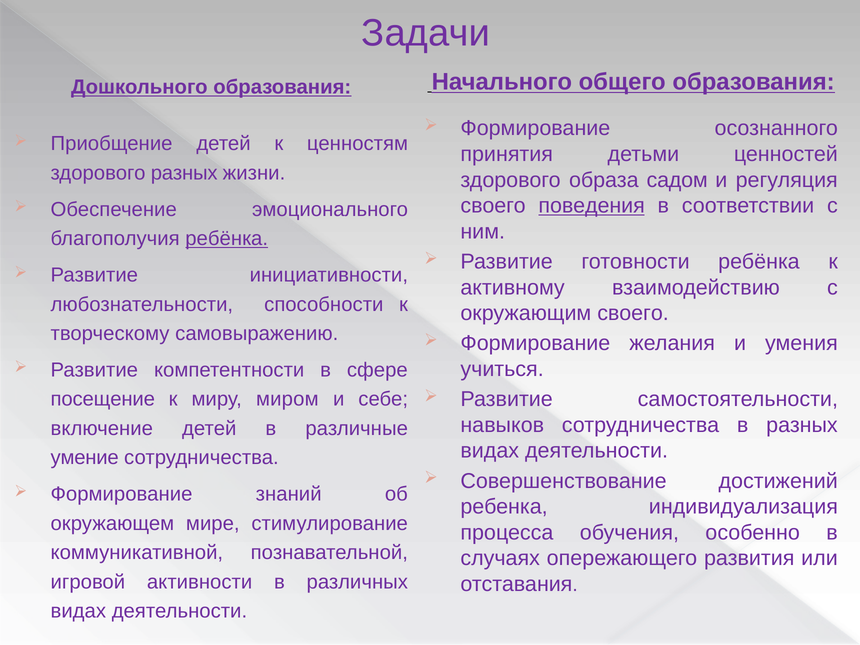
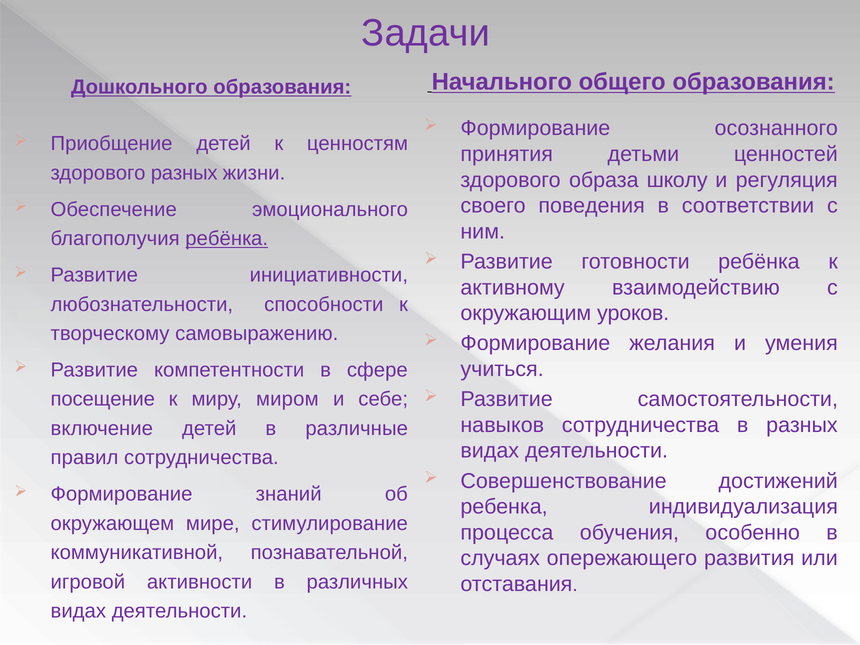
садом: садом -> школу
поведения underline: present -> none
окружающим своего: своего -> уроков
умение: умение -> правил
